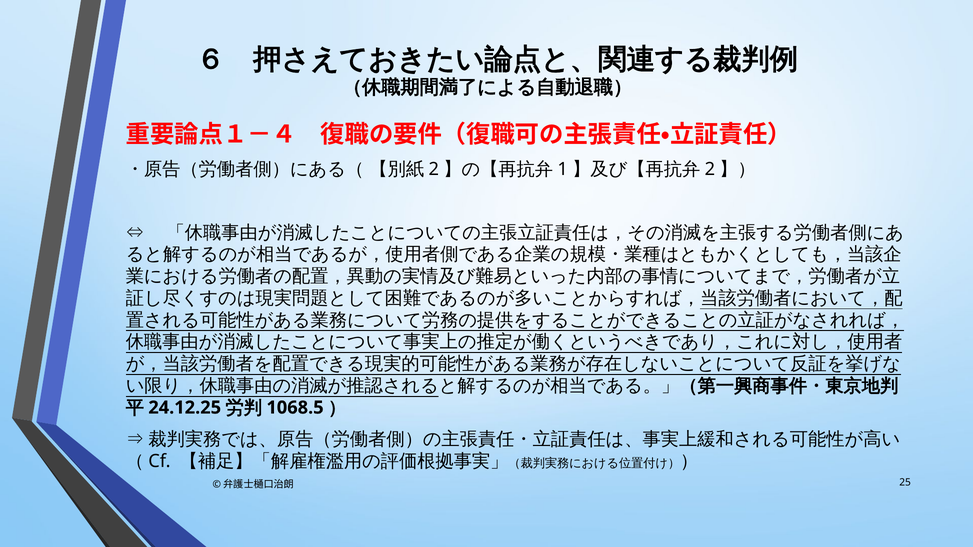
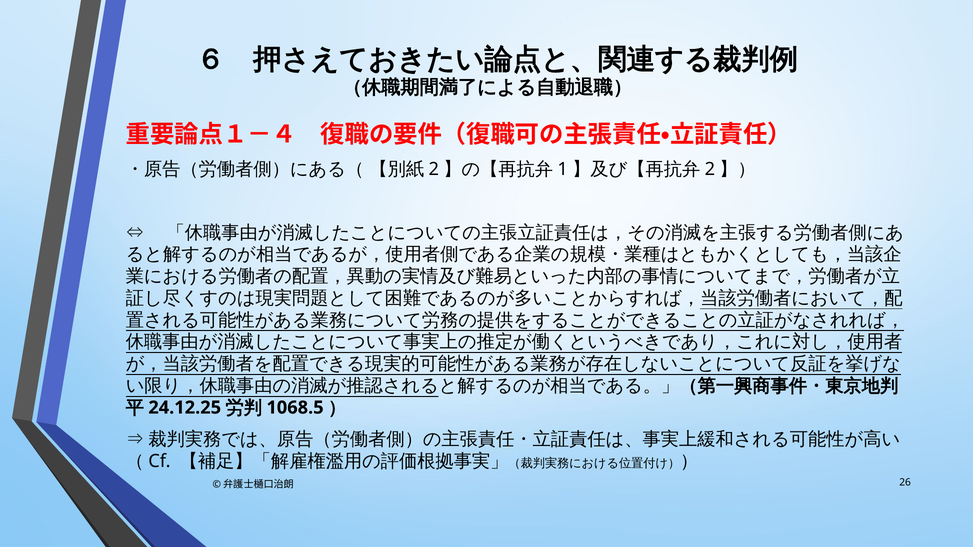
25: 25 -> 26
